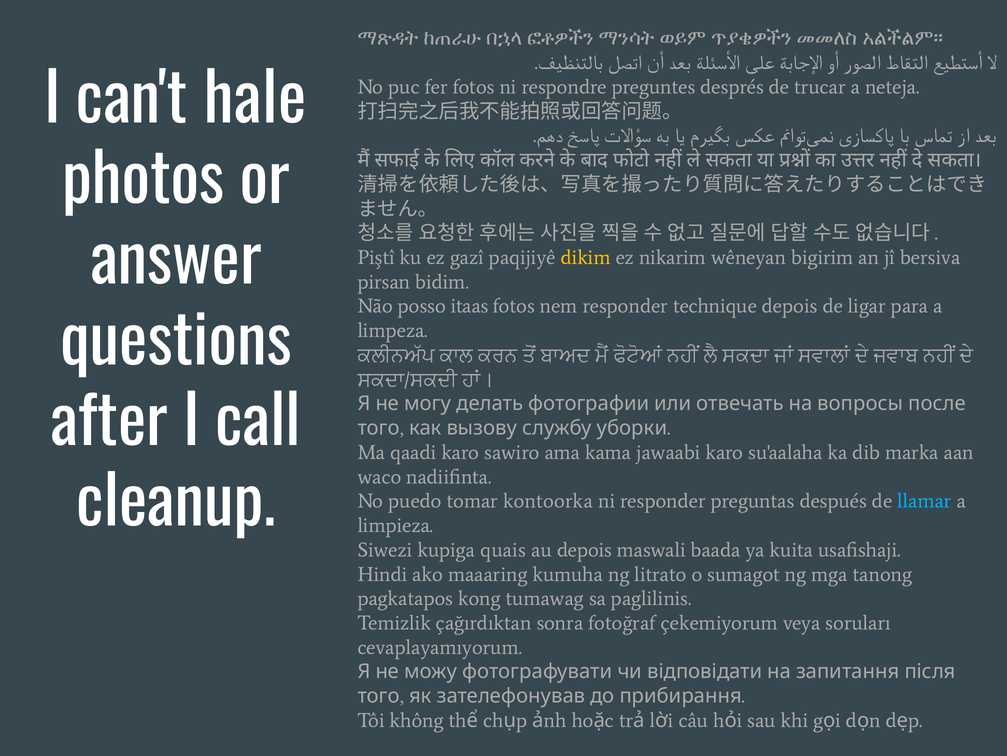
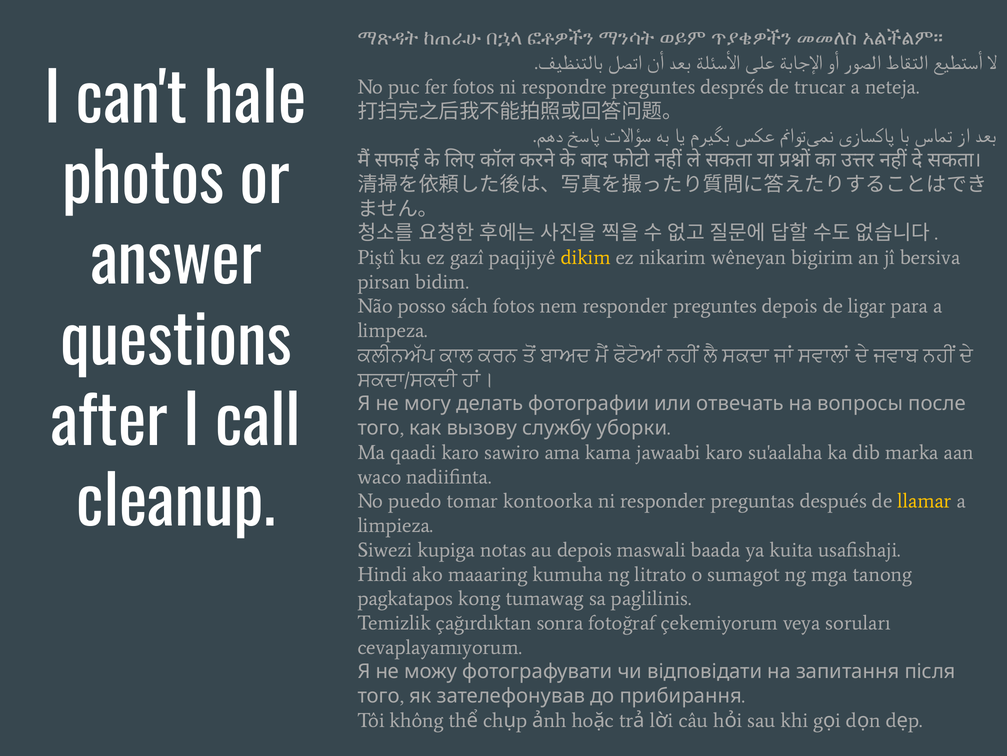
itaas: itaas -> sách
responder technique: technique -> preguntes
llamar colour: light blue -> yellow
quais: quais -> notas
